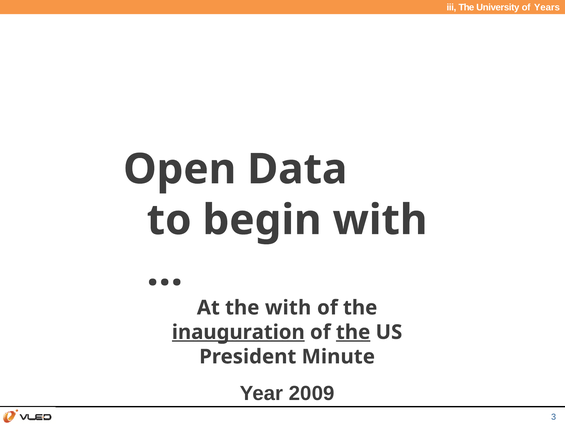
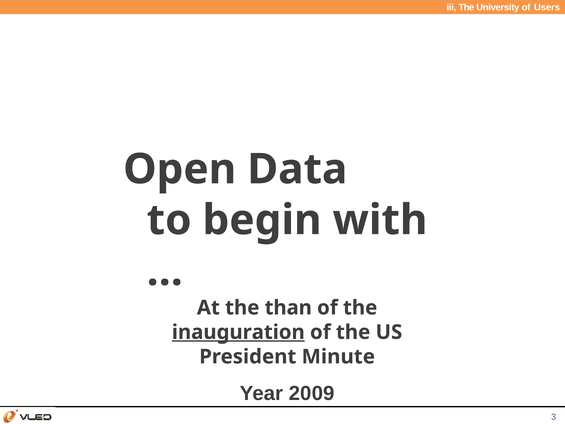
Years: Years -> Users
the with: with -> than
the at (353, 332) underline: present -> none
